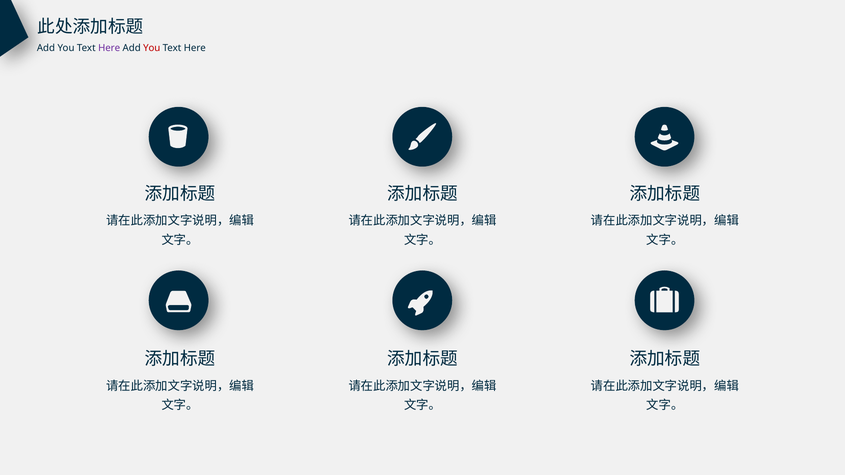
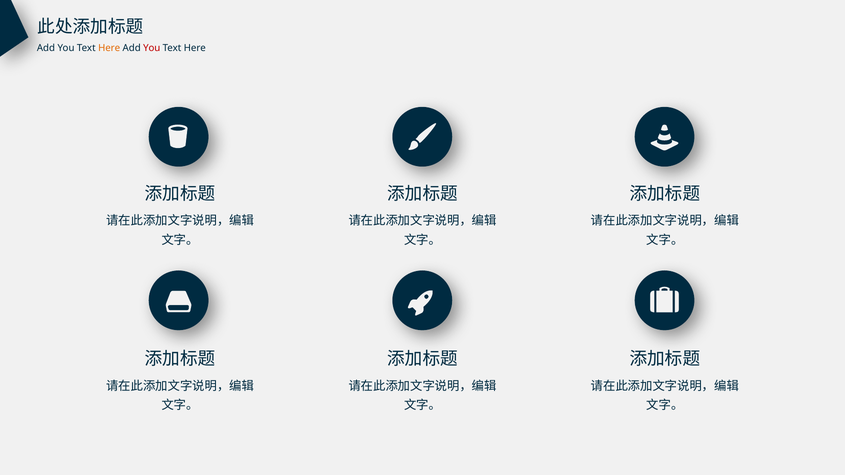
Here at (109, 48) colour: purple -> orange
